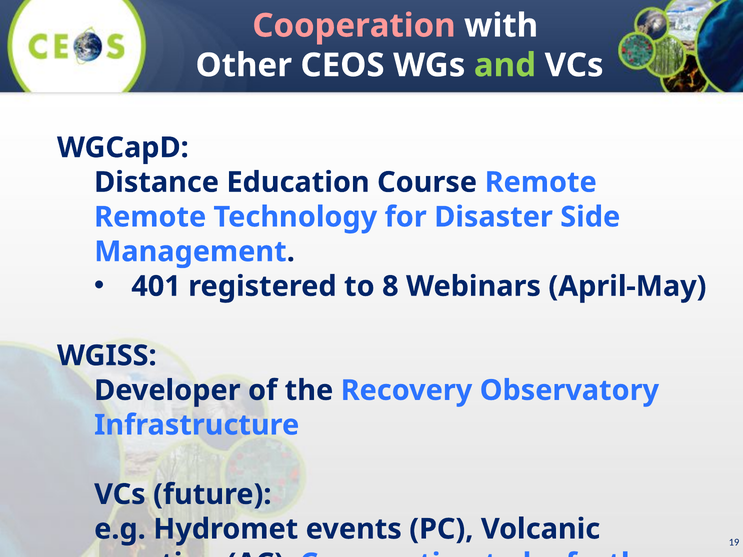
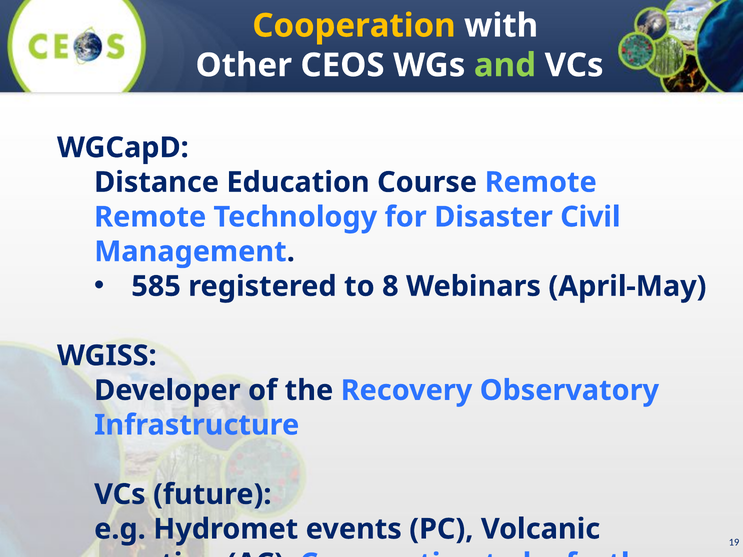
Cooperation at (354, 26) colour: pink -> yellow
Side: Side -> Civil
401: 401 -> 585
